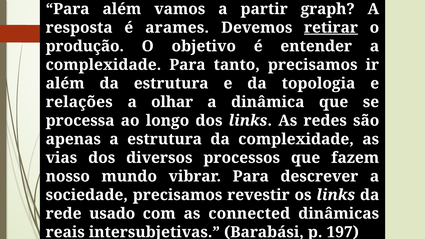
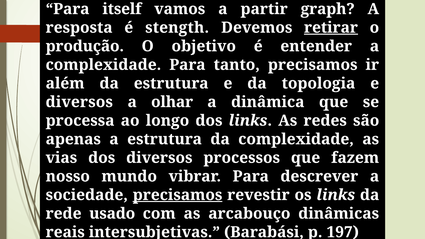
Para além: além -> itself
arames: arames -> stength
relações at (79, 102): relações -> diversos
precisamos at (178, 195) underline: none -> present
connected: connected -> arcabouço
